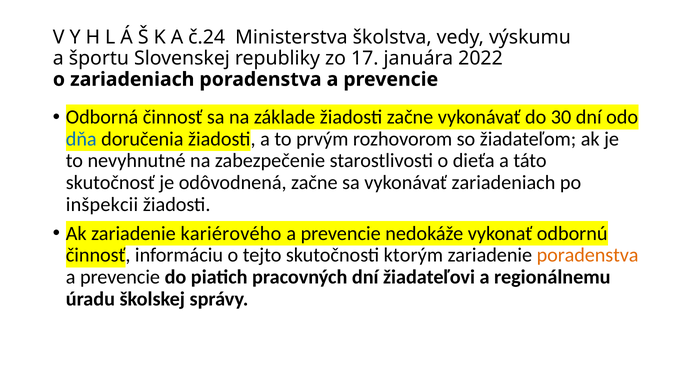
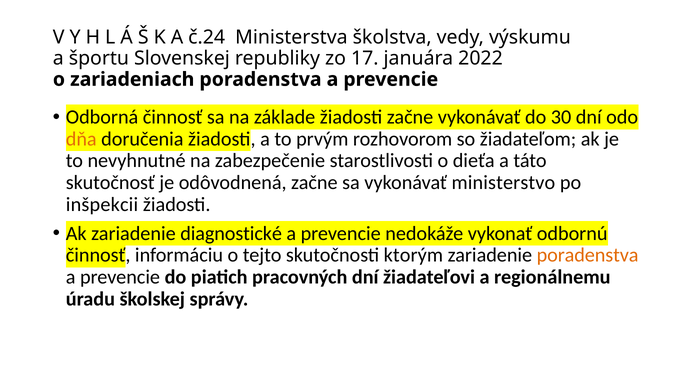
dňa colour: blue -> orange
vykonávať zariadeniach: zariadeniach -> ministerstvo
kariérového: kariérového -> diagnostické
